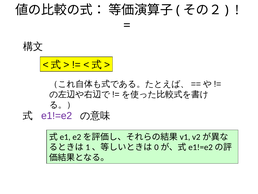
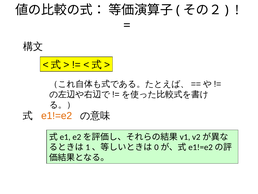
e1!=e2 colour: purple -> orange
